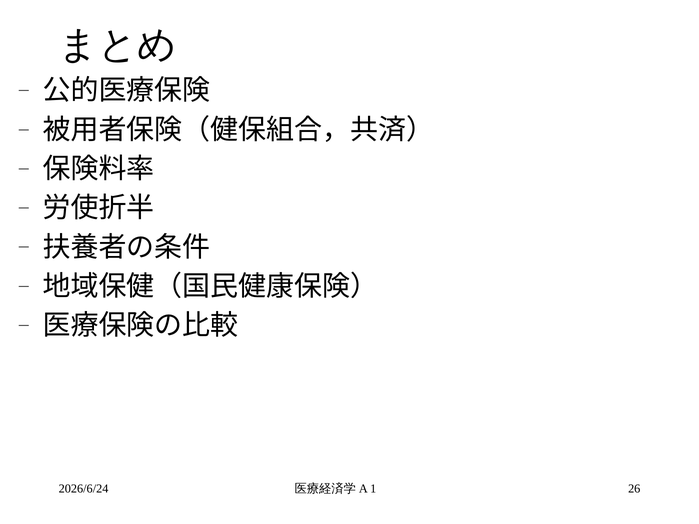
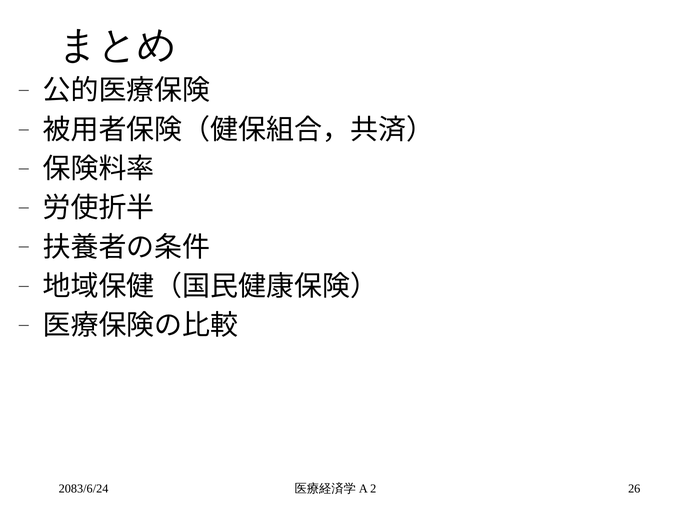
2026/6/24: 2026/6/24 -> 2083/6/24
1: 1 -> 2
